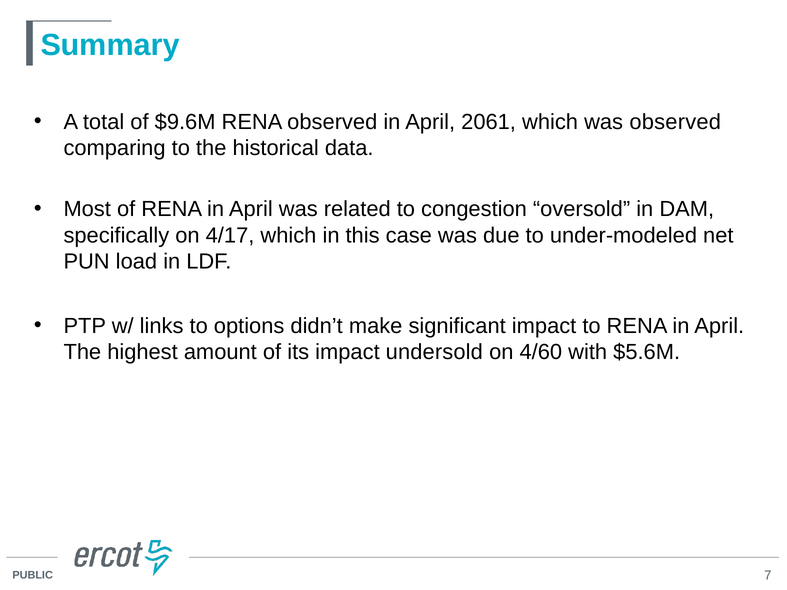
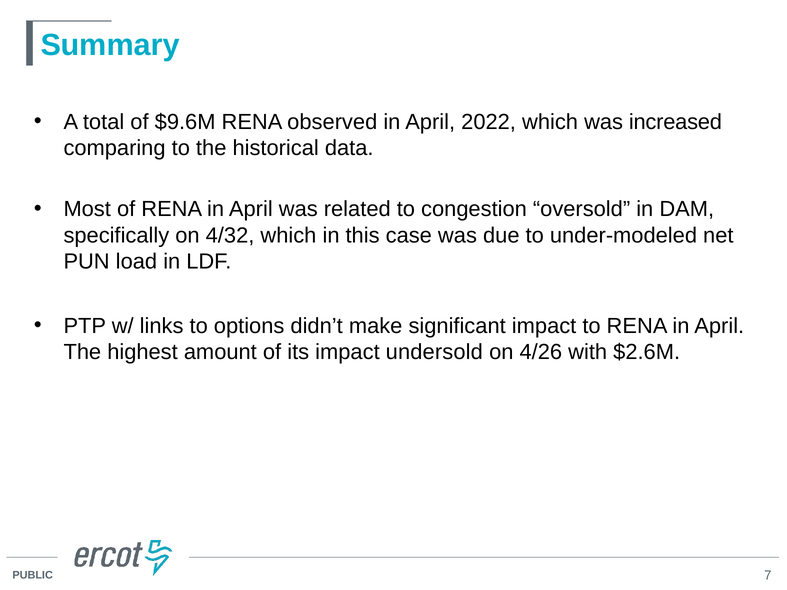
2061: 2061 -> 2022
was observed: observed -> increased
4/17: 4/17 -> 4/32
4/60: 4/60 -> 4/26
$5.6M: $5.6M -> $2.6M
